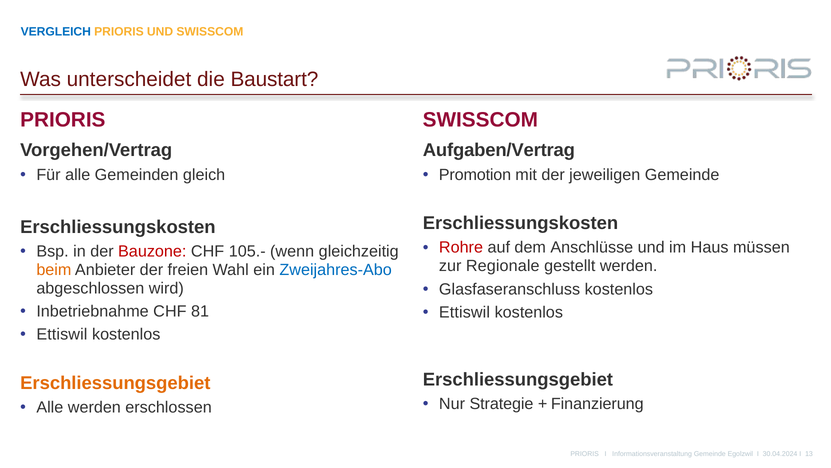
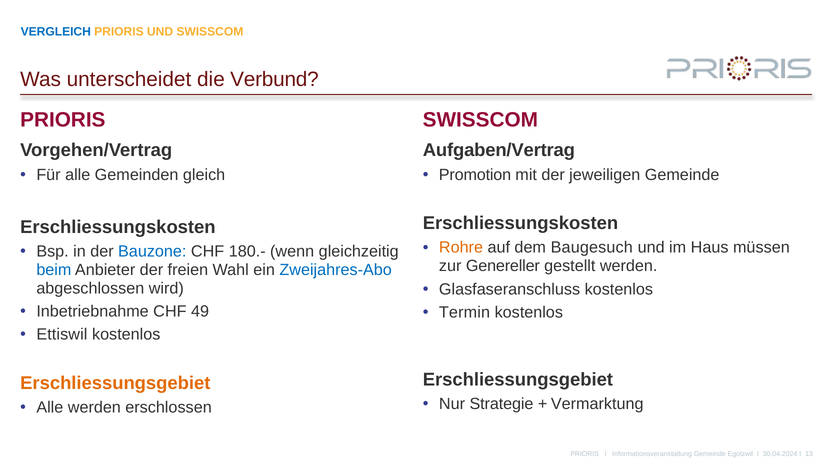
Baustart: Baustart -> Verbund
Rohre colour: red -> orange
Anschlüsse: Anschlüsse -> Baugesuch
Bauzone colour: red -> blue
105.-: 105.- -> 180.-
Regionale: Regionale -> Genereller
beim colour: orange -> blue
81: 81 -> 49
Ettiswil at (465, 312): Ettiswil -> Termin
Finanzierung: Finanzierung -> Vermarktung
